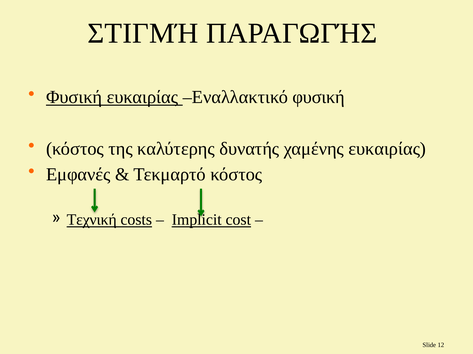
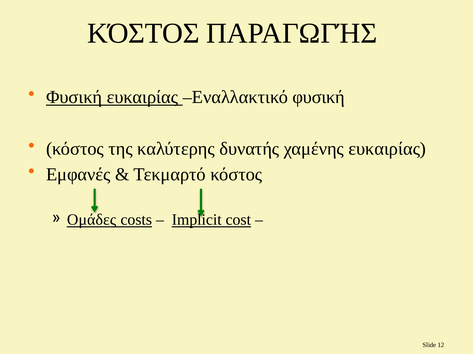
ΣΤΙΓΜΉ at (143, 34): ΣΤΙΓΜΉ -> ΚΌΣΤΟΣ
Τεχνική: Τεχνική -> Ομάδες
